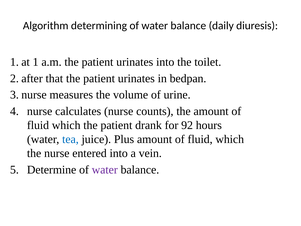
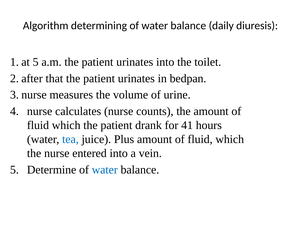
1 at (36, 62): 1 -> 5
92: 92 -> 41
water at (105, 170) colour: purple -> blue
